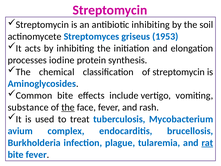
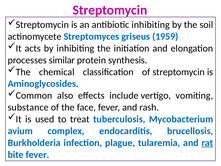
1953: 1953 -> 1959
iodine: iodine -> similar
Common bite: bite -> also
the at (68, 107) underline: present -> none
